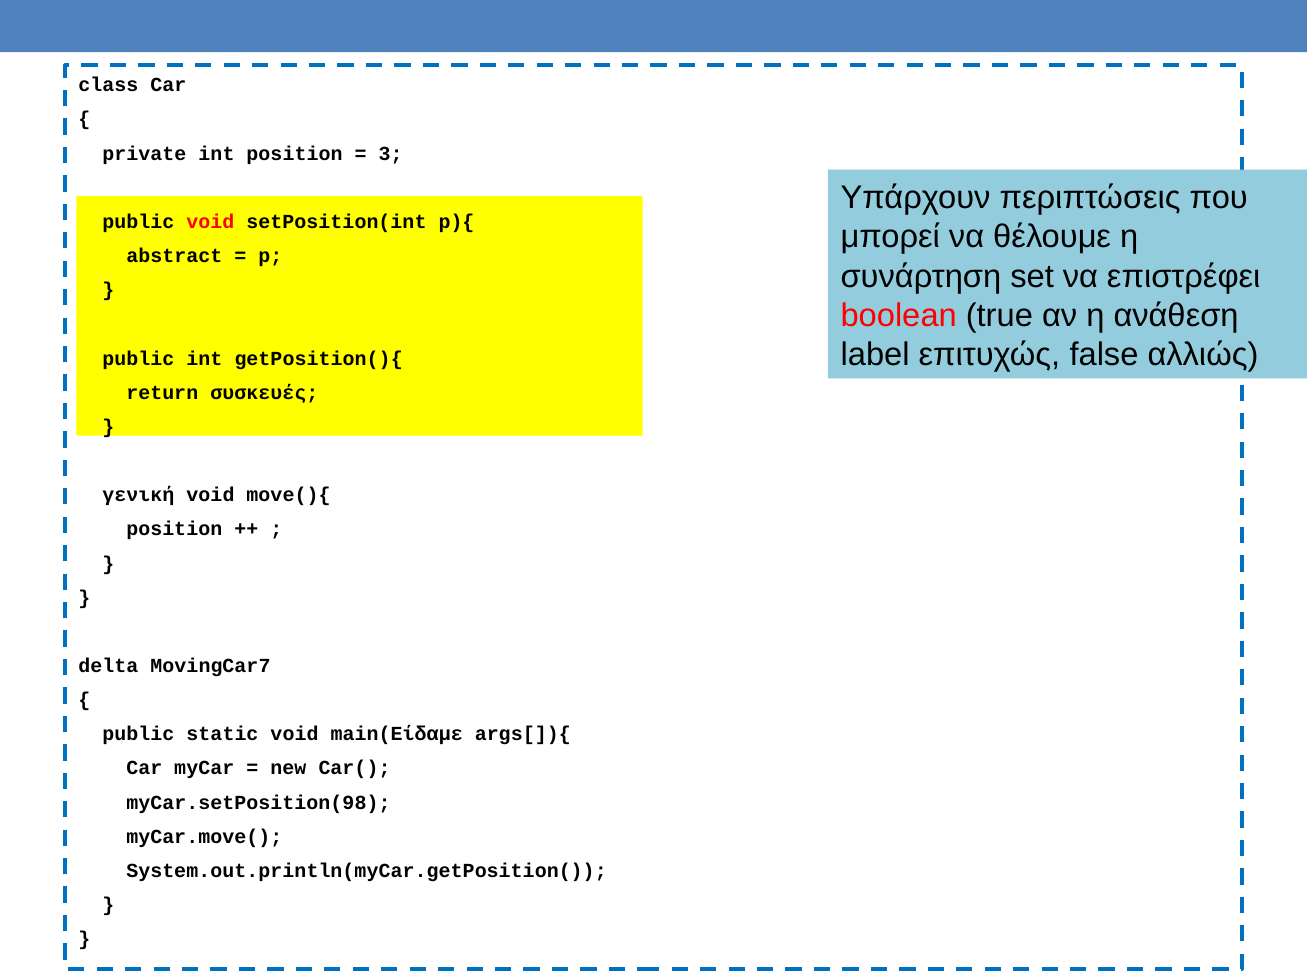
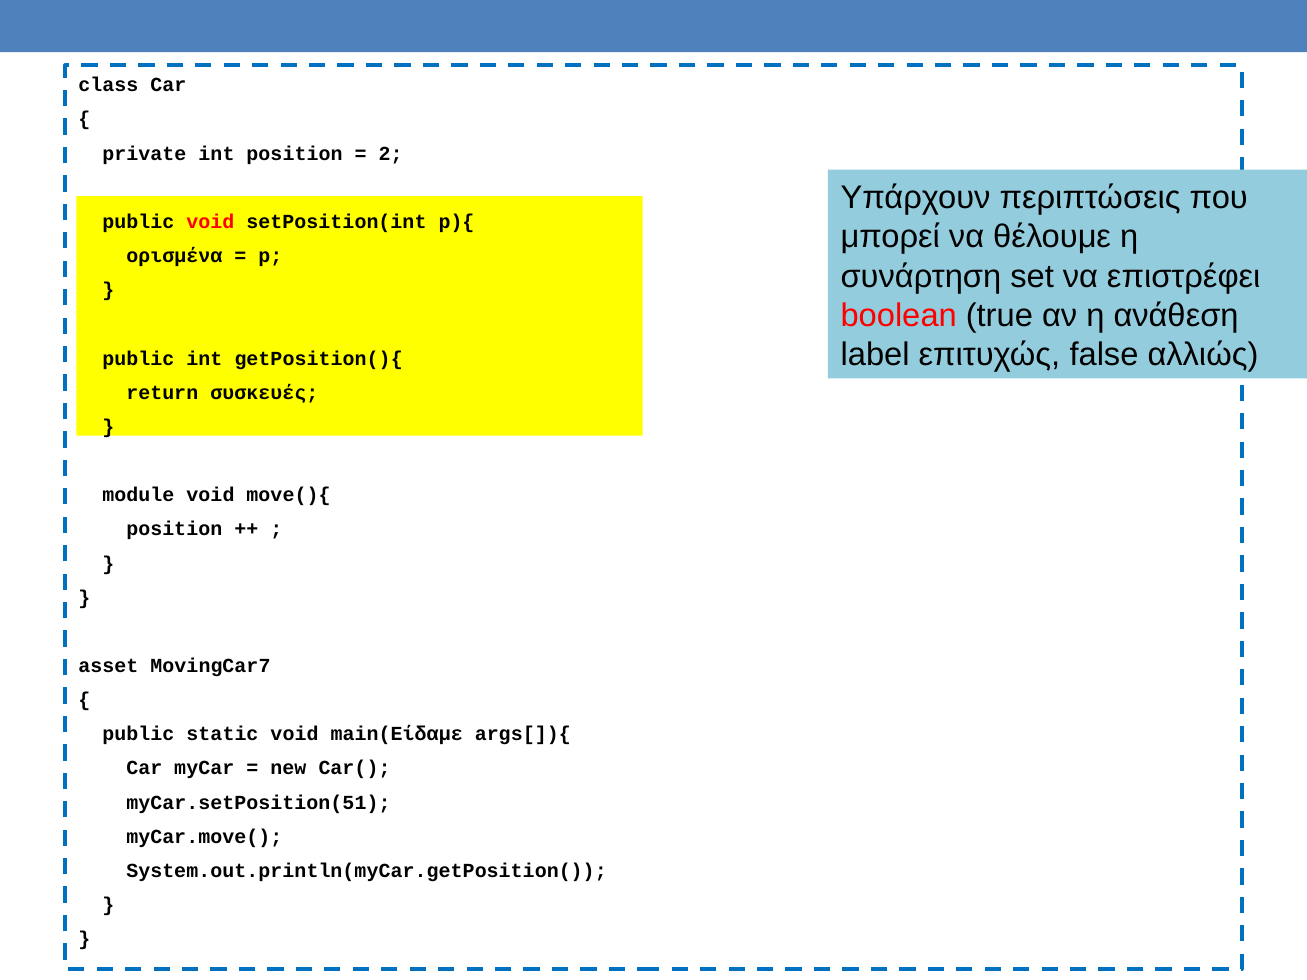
3: 3 -> 2
abstract: abstract -> ορισμένα
γενική: γενική -> module
delta: delta -> asset
myCar.setPosition(98: myCar.setPosition(98 -> myCar.setPosition(51
